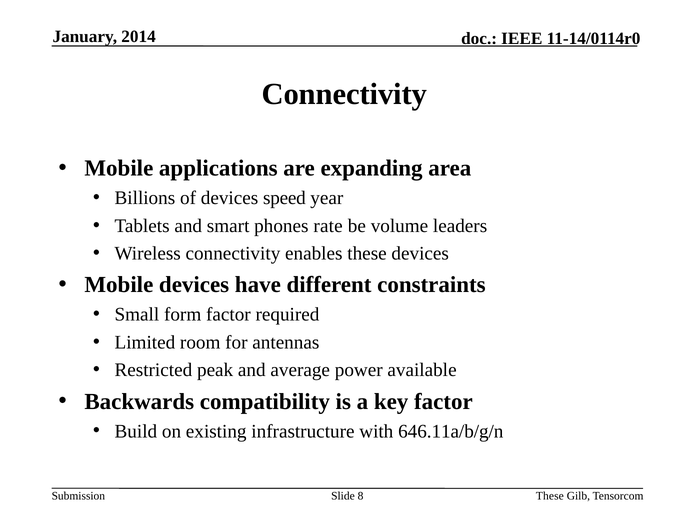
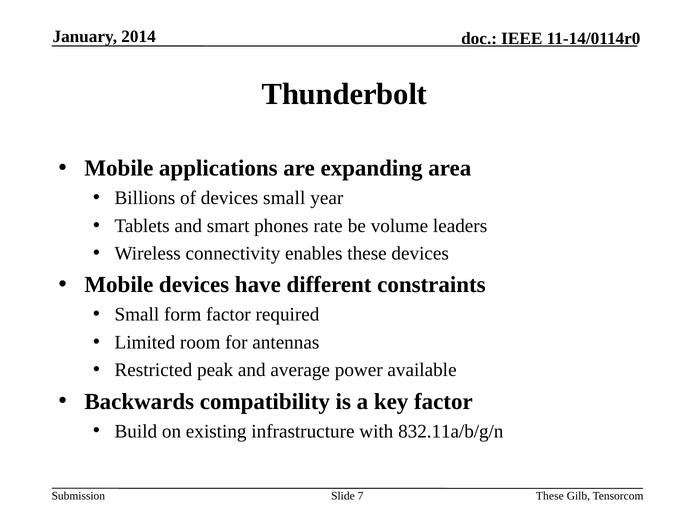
Connectivity at (344, 94): Connectivity -> Thunderbolt
devices speed: speed -> small
646.11a/b/g/n: 646.11a/b/g/n -> 832.11a/b/g/n
8: 8 -> 7
